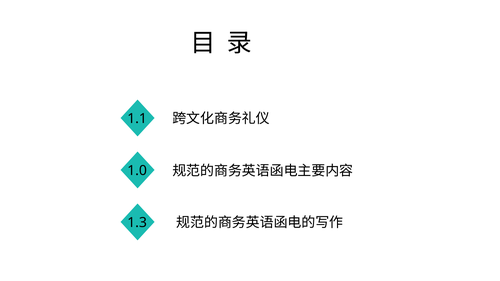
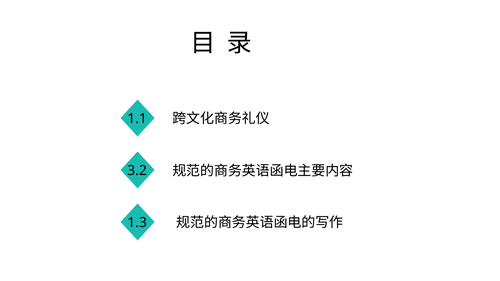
1.0: 1.0 -> 3.2
